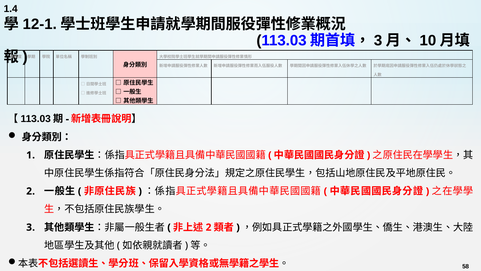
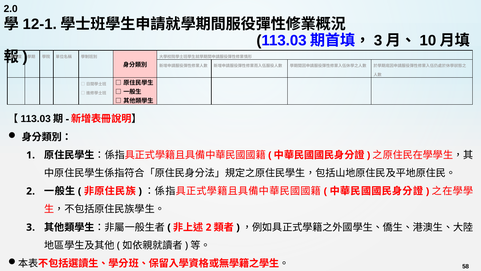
1.4: 1.4 -> 2.0
